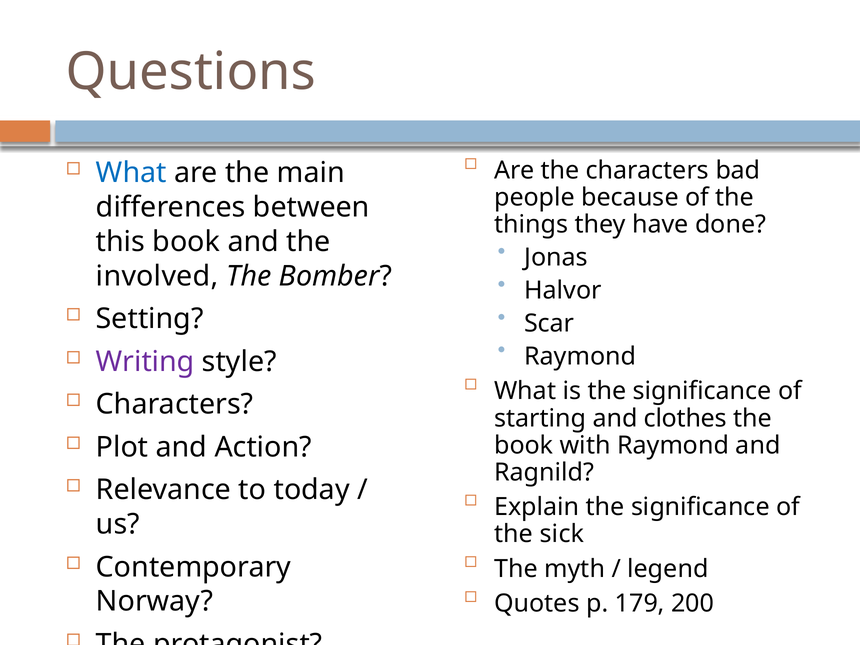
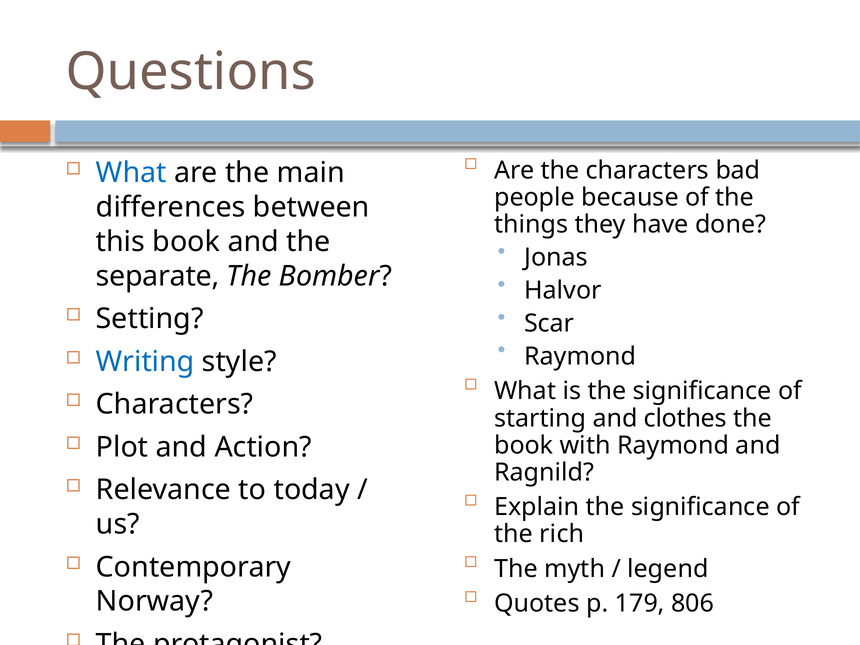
involved: involved -> separate
Writing colour: purple -> blue
sick: sick -> rich
200: 200 -> 806
